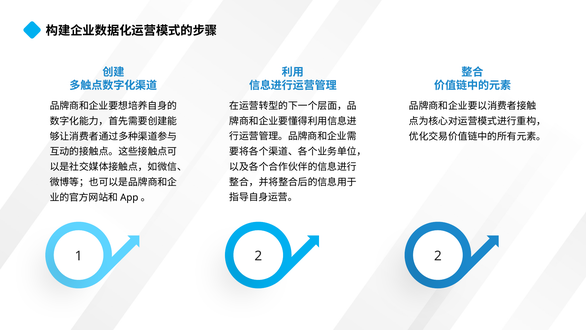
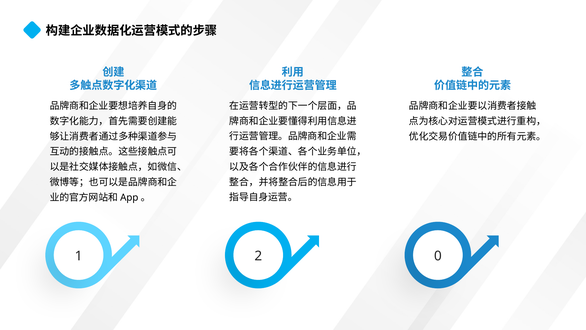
2 2: 2 -> 0
